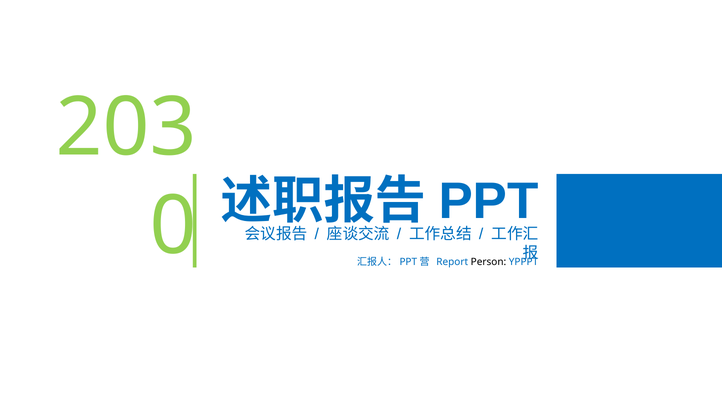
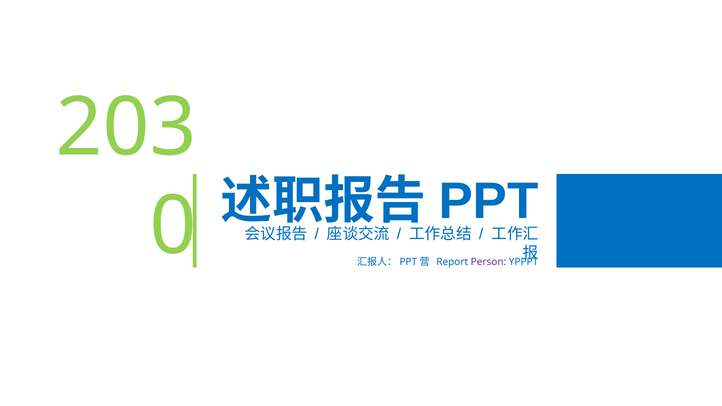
Person colour: black -> purple
